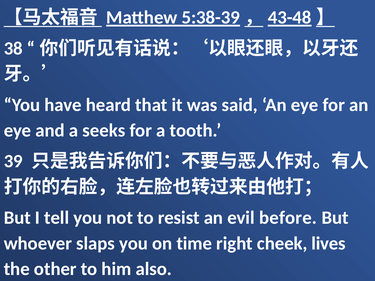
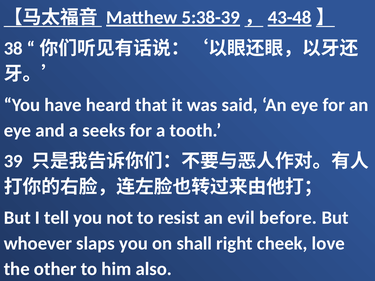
time: time -> shall
lives: lives -> love
